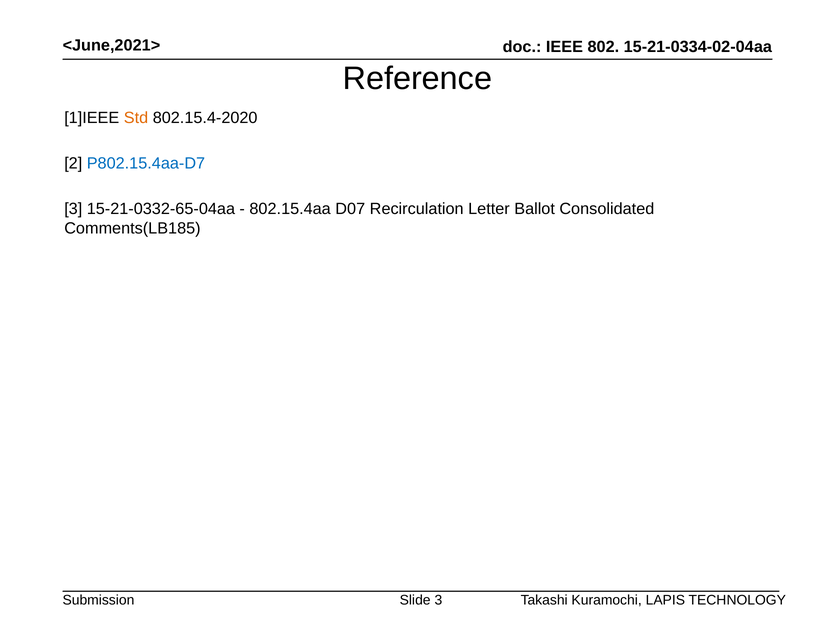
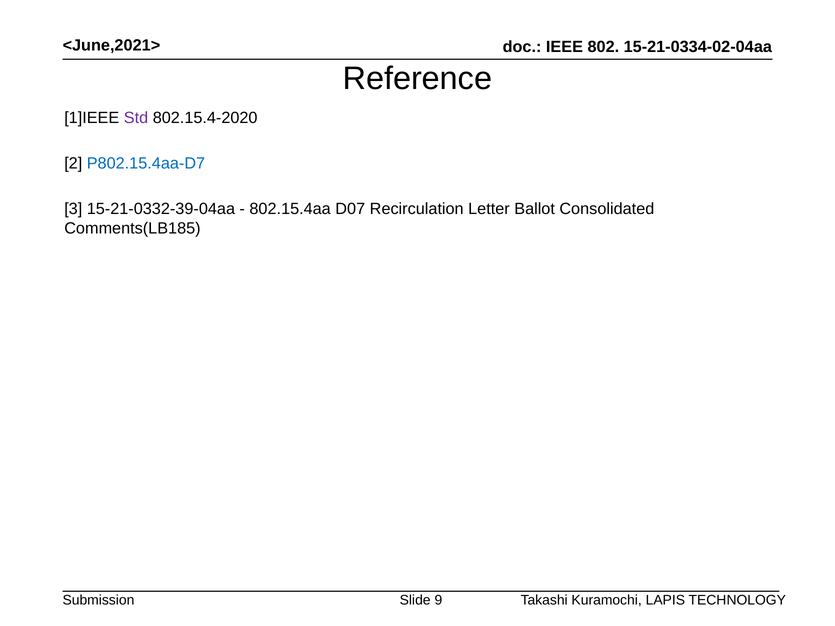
Std colour: orange -> purple
15-21-0332-65-04aa: 15-21-0332-65-04aa -> 15-21-0332-39-04aa
Slide 3: 3 -> 9
